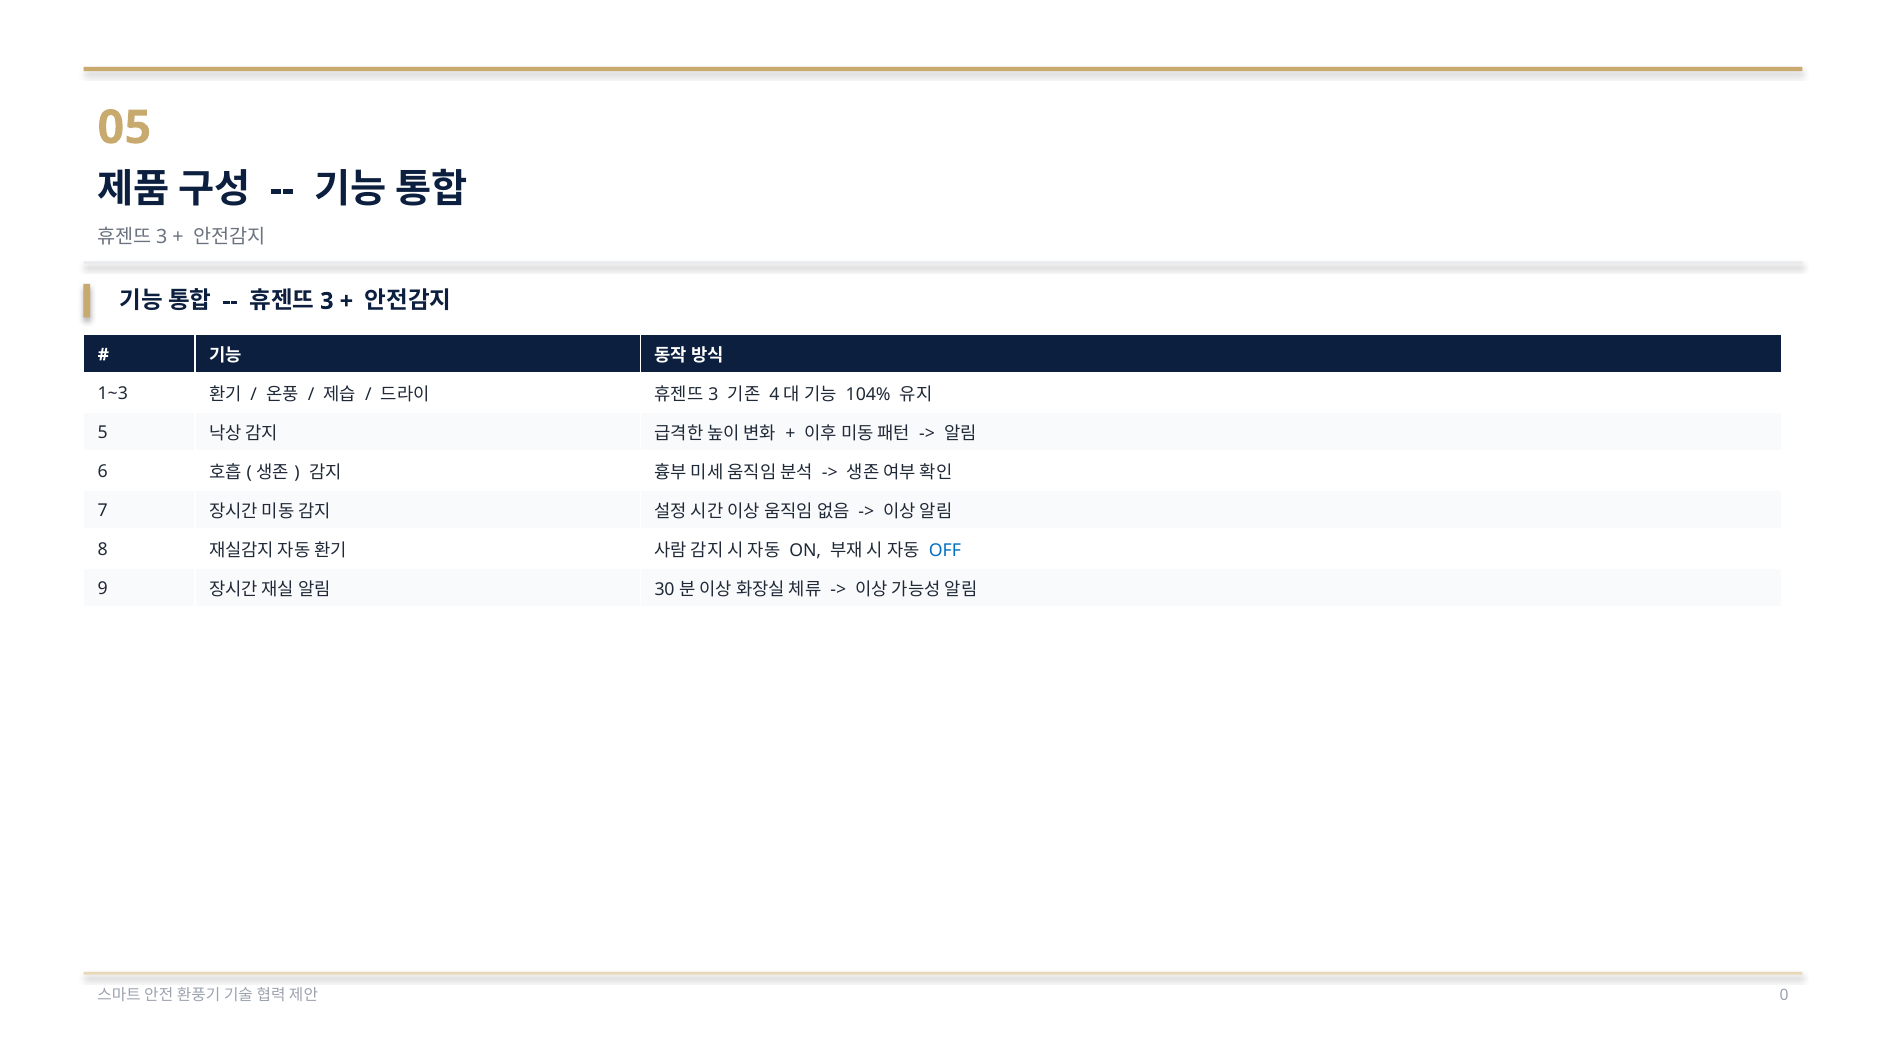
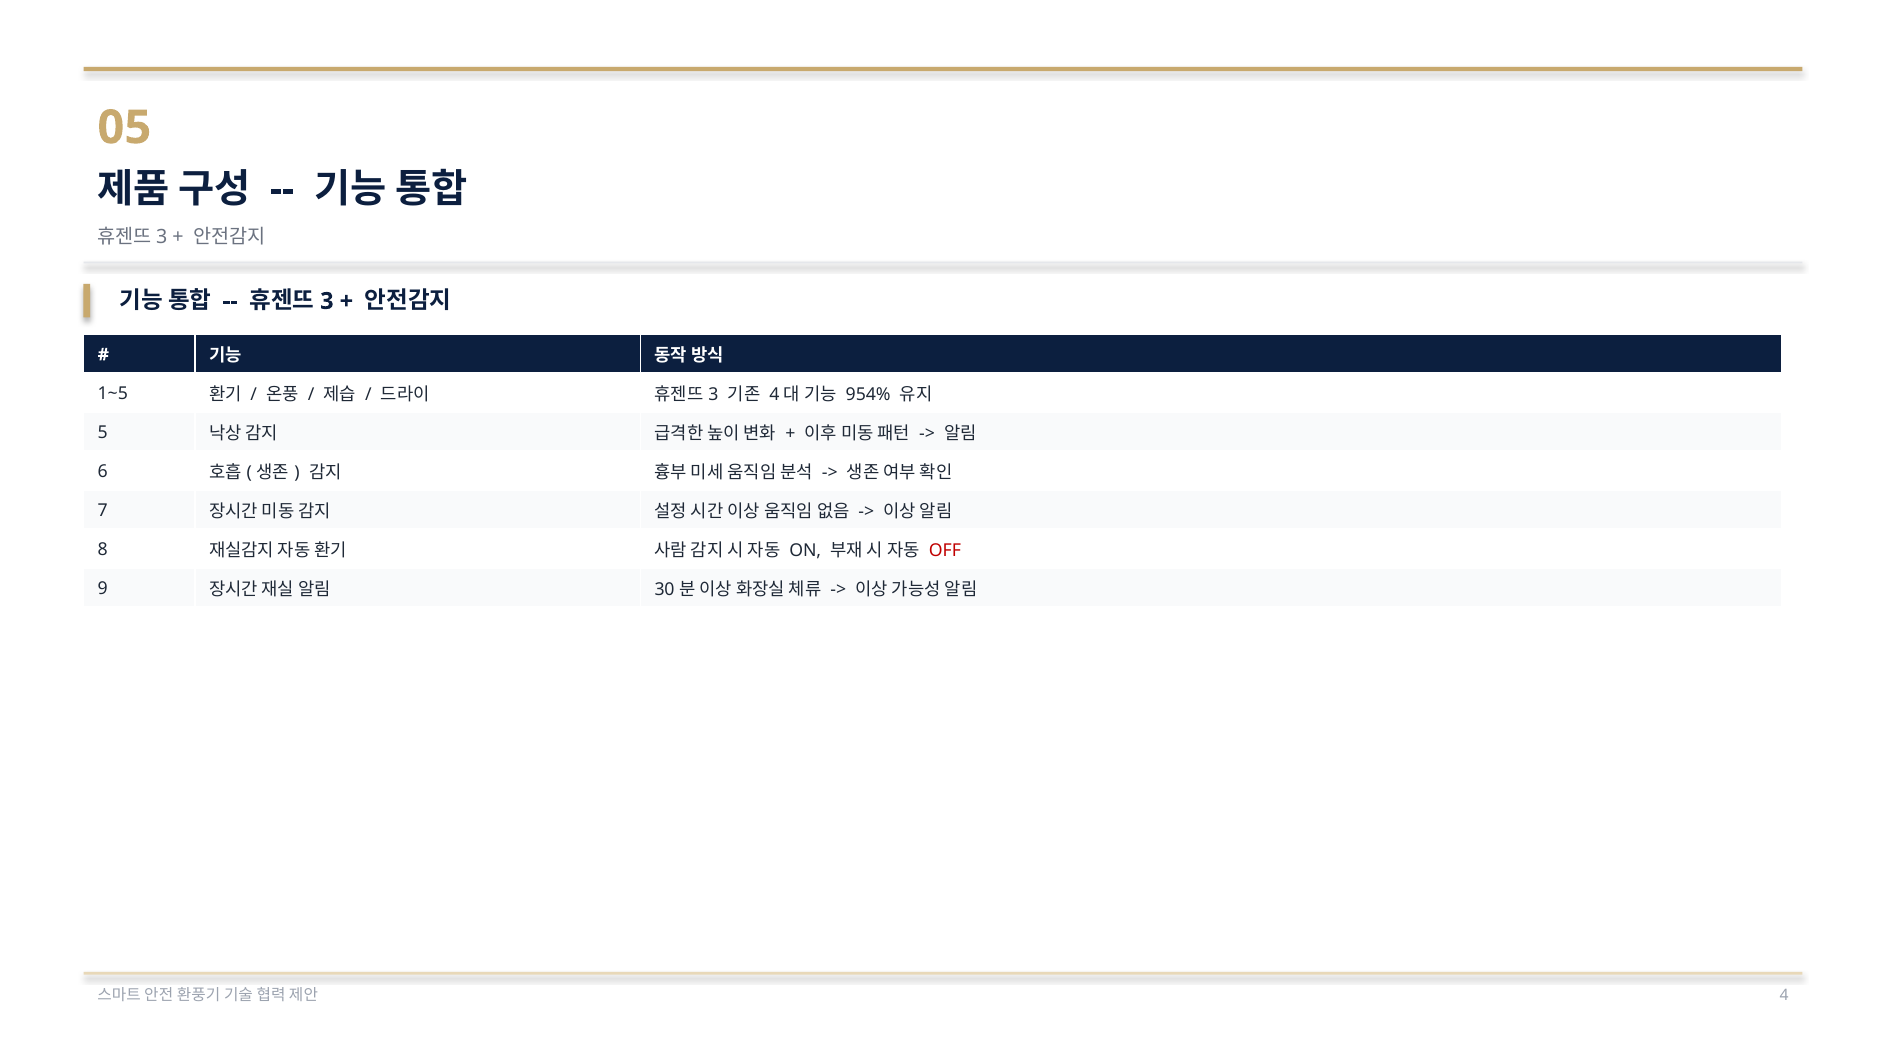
1~3: 1~3 -> 1~5
104%: 104% -> 954%
OFF colour: blue -> red
0 at (1784, 995): 0 -> 4
